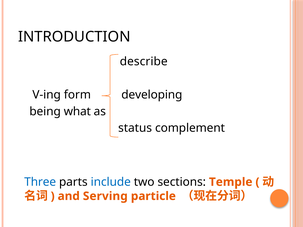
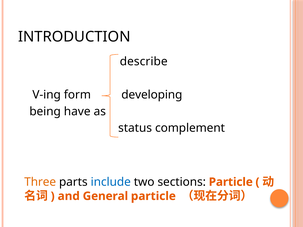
what: what -> have
Three colour: blue -> orange
sections Temple: Temple -> Particle
Serving: Serving -> General
